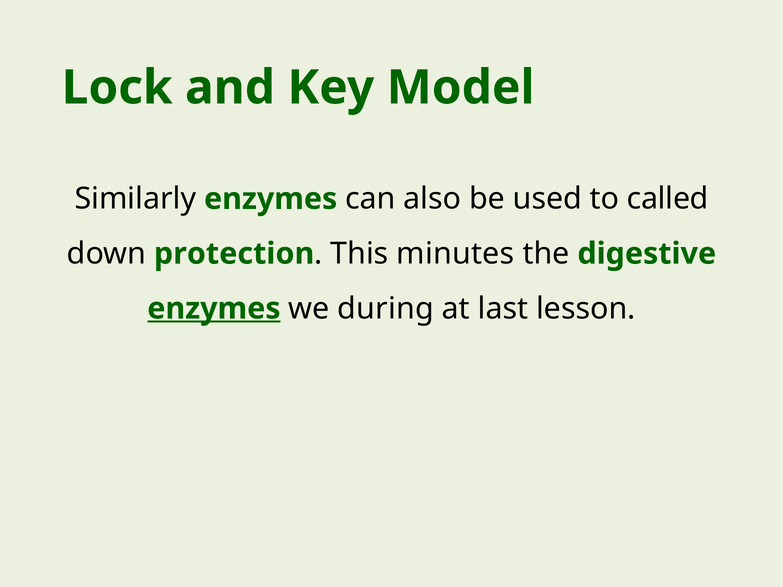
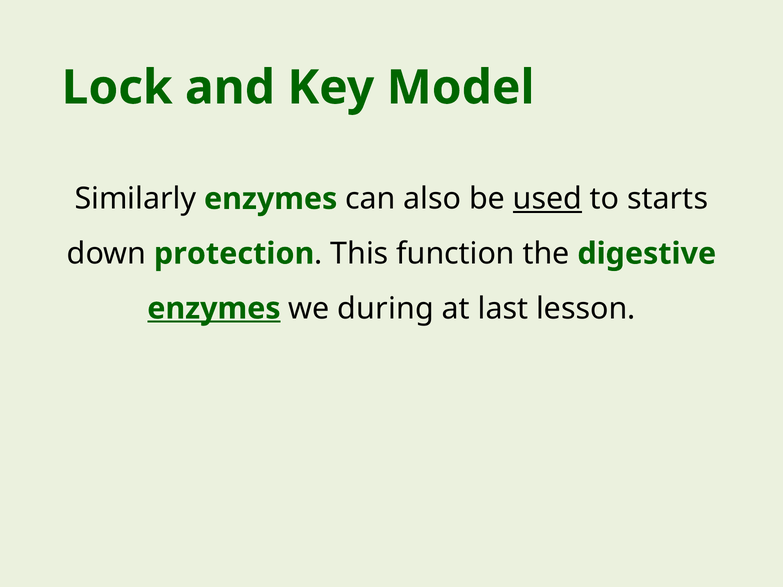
used underline: none -> present
called: called -> starts
minutes: minutes -> function
